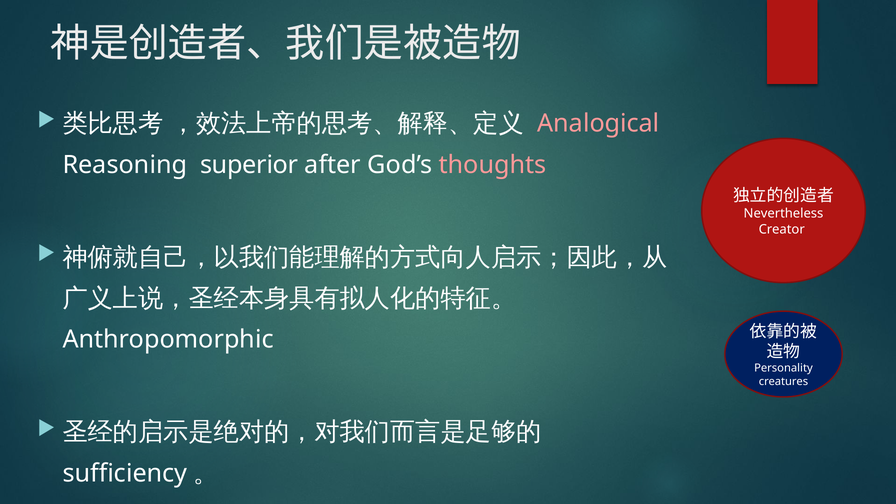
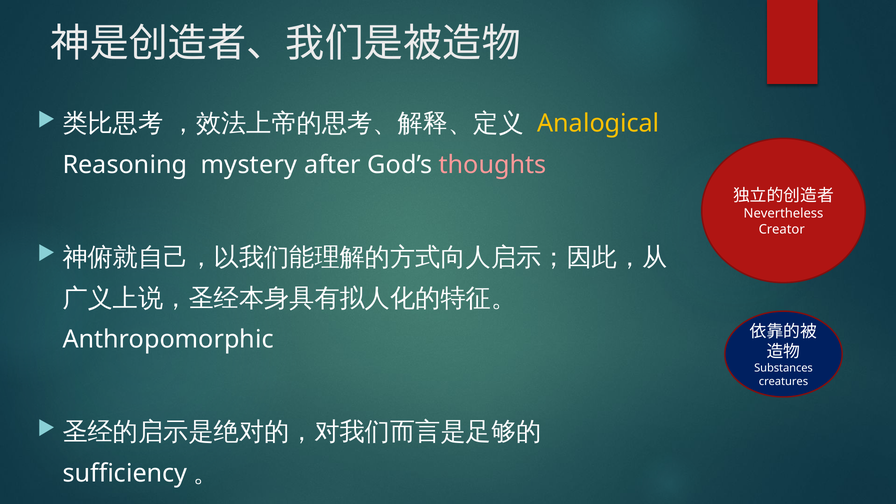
Analogical colour: pink -> yellow
superior: superior -> mystery
Personality: Personality -> Substances
